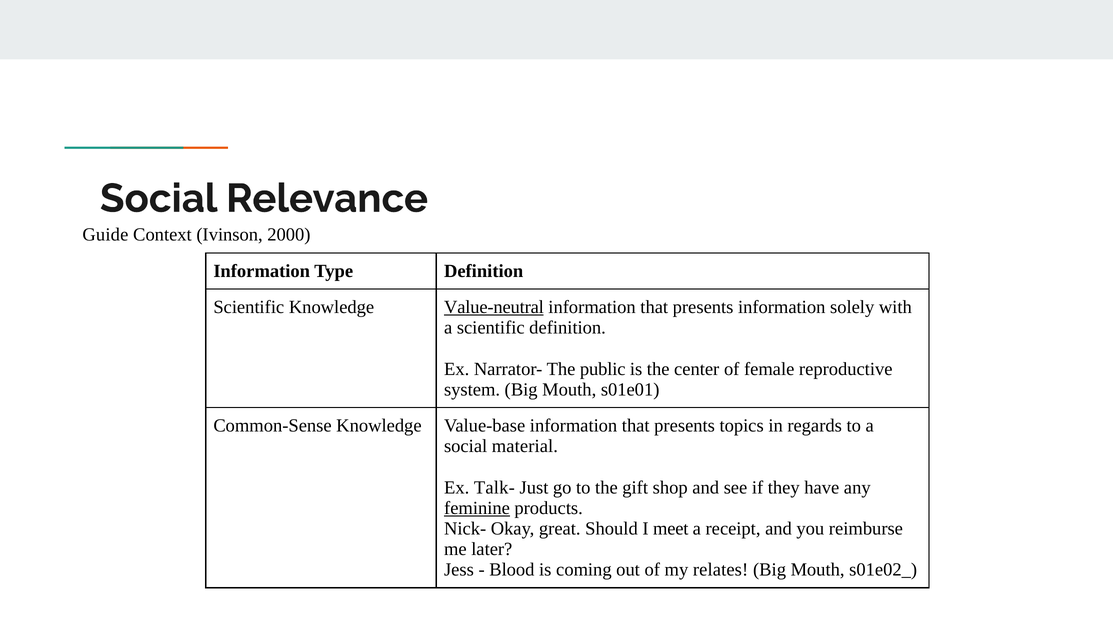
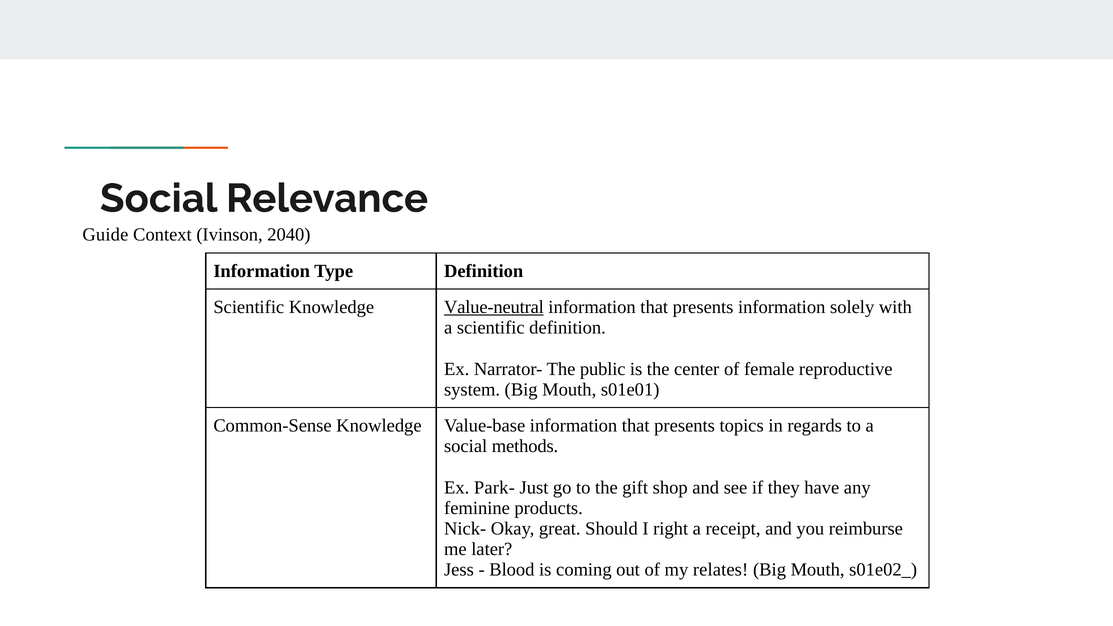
2000: 2000 -> 2040
material: material -> methods
Talk-: Talk- -> Park-
feminine underline: present -> none
meet: meet -> right
